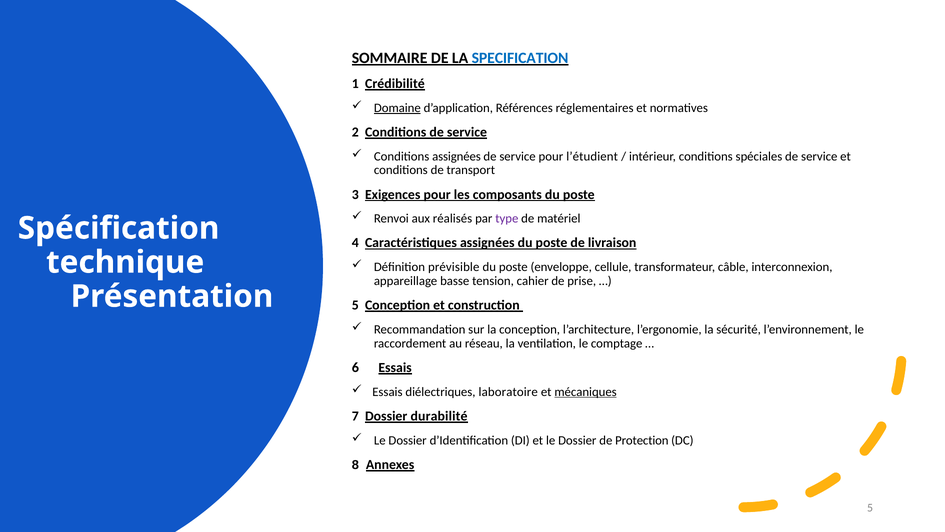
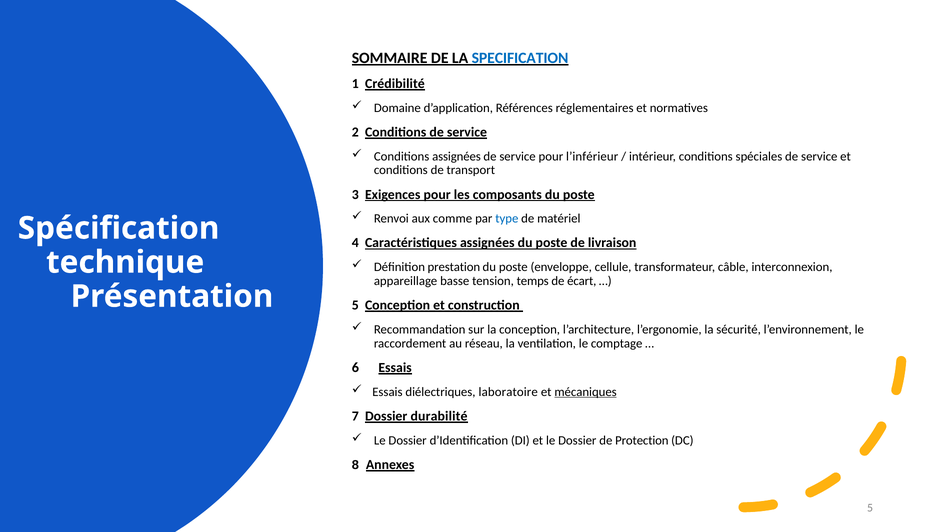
Domaine underline: present -> none
l’étudient: l’étudient -> l’inférieur
réalisés: réalisés -> comme
type colour: purple -> blue
prévisible: prévisible -> prestation
cahier: cahier -> temps
prise: prise -> écart
